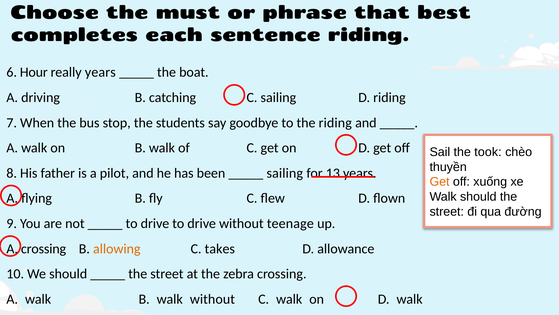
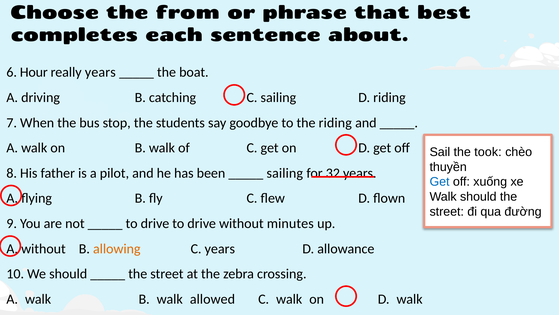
must: must -> from
sentence riding: riding -> about
13: 13 -> 32
Get at (440, 182) colour: orange -> blue
teenage: teenage -> minutes
A crossing: crossing -> without
C takes: takes -> years
walk without: without -> allowed
